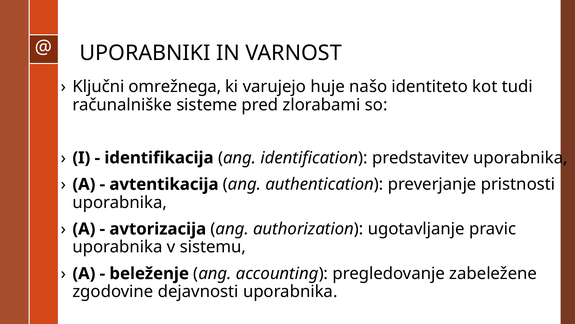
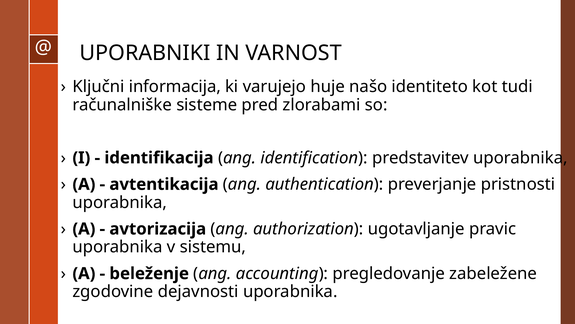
omrežnega: omrežnega -> informacija
